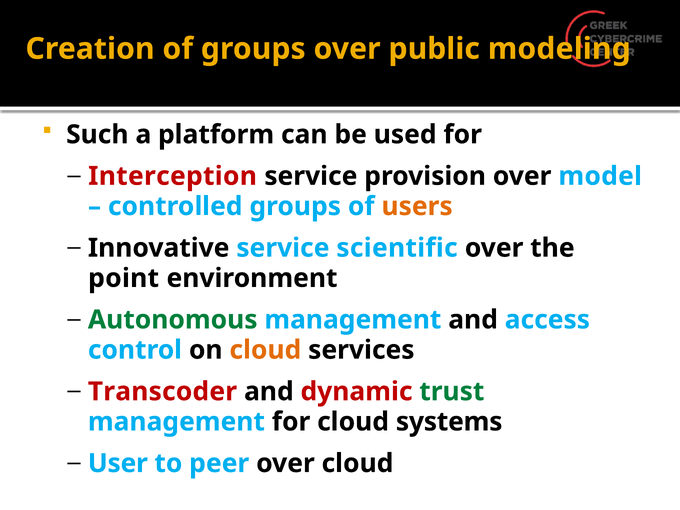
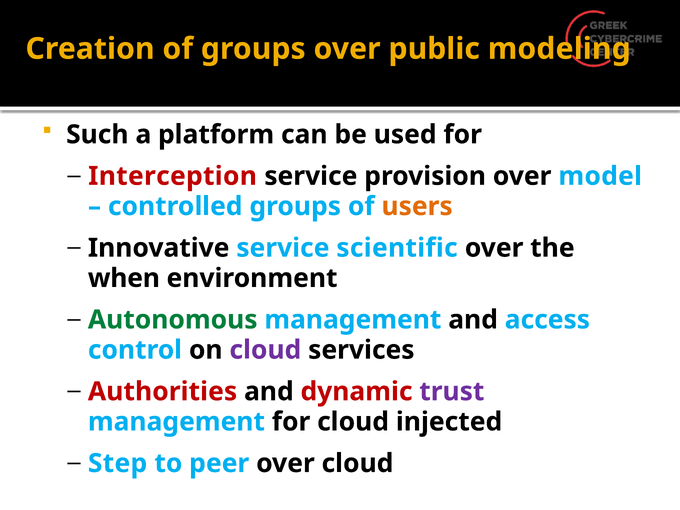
point: point -> when
cloud at (265, 350) colour: orange -> purple
Transcoder: Transcoder -> Authorities
trust colour: green -> purple
systems: systems -> injected
User: User -> Step
